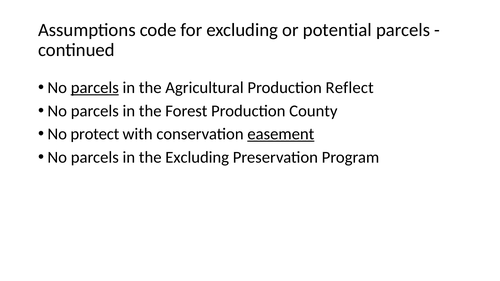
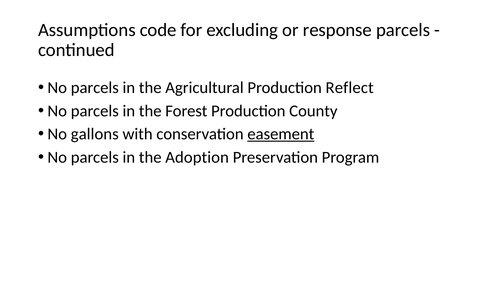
potential: potential -> response
parcels at (95, 88) underline: present -> none
protect: protect -> gallons
the Excluding: Excluding -> Adoption
